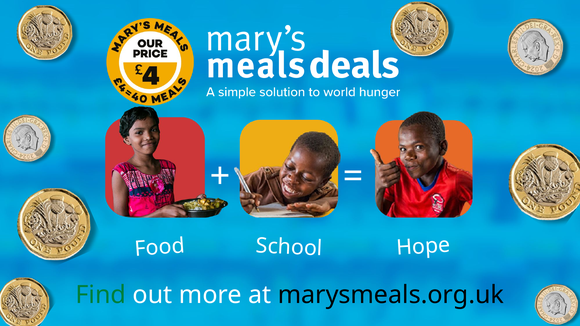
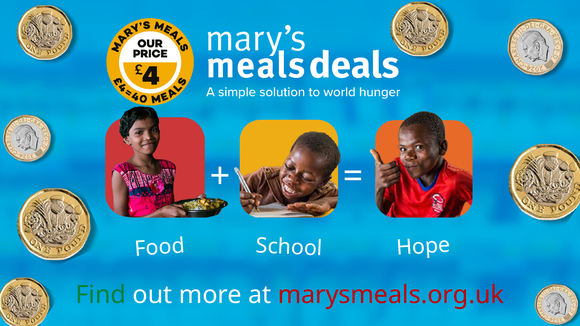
marysmeals.org.uk colour: black -> red
